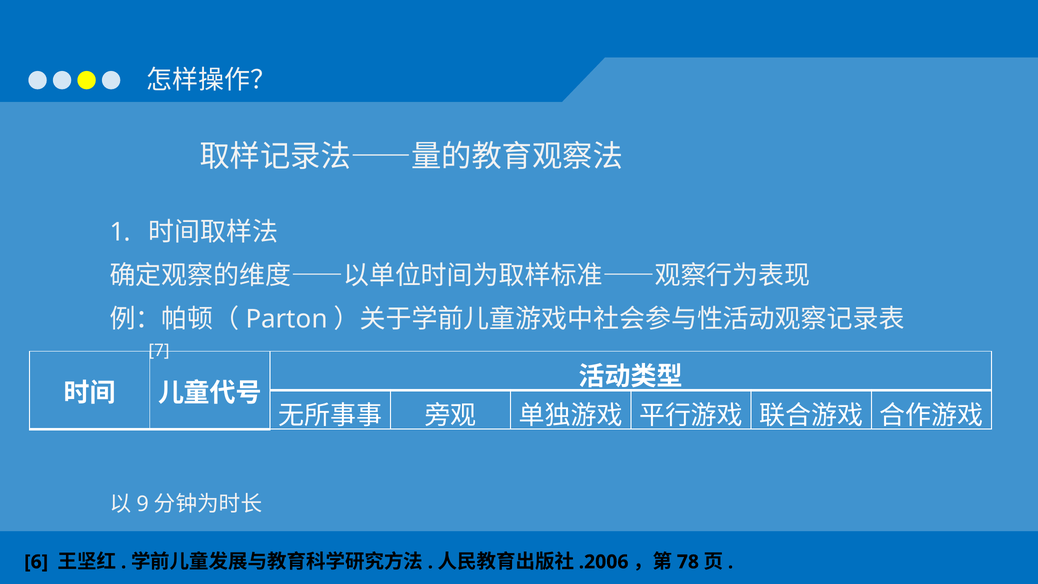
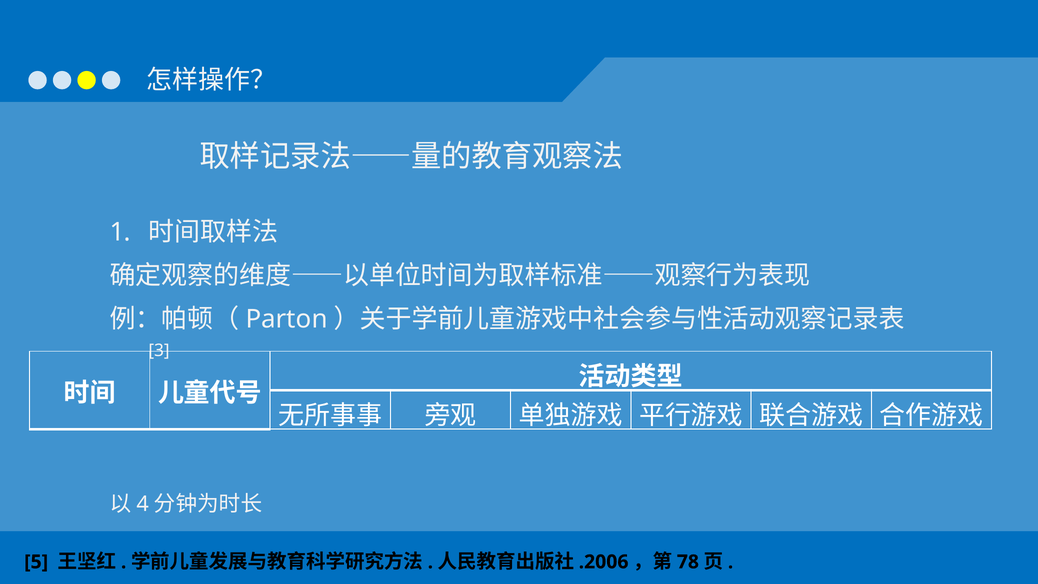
7: 7 -> 3
9: 9 -> 4
6: 6 -> 5
